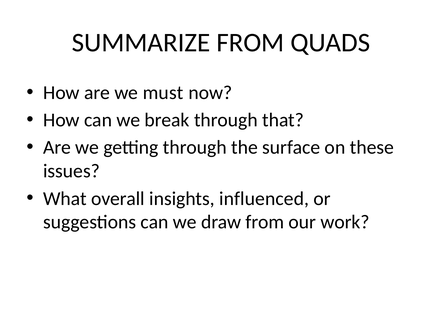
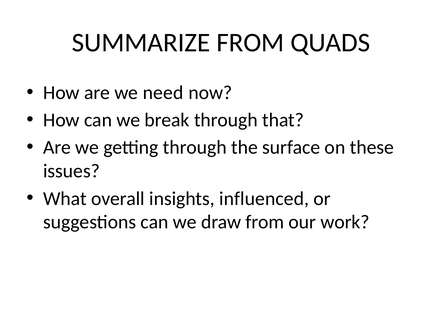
must: must -> need
